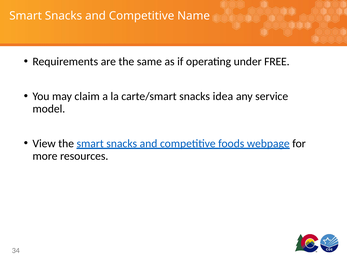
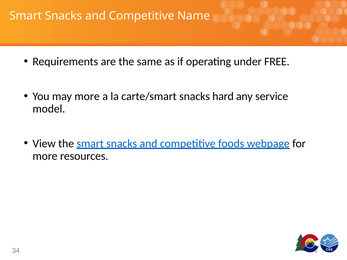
may claim: claim -> more
idea: idea -> hard
